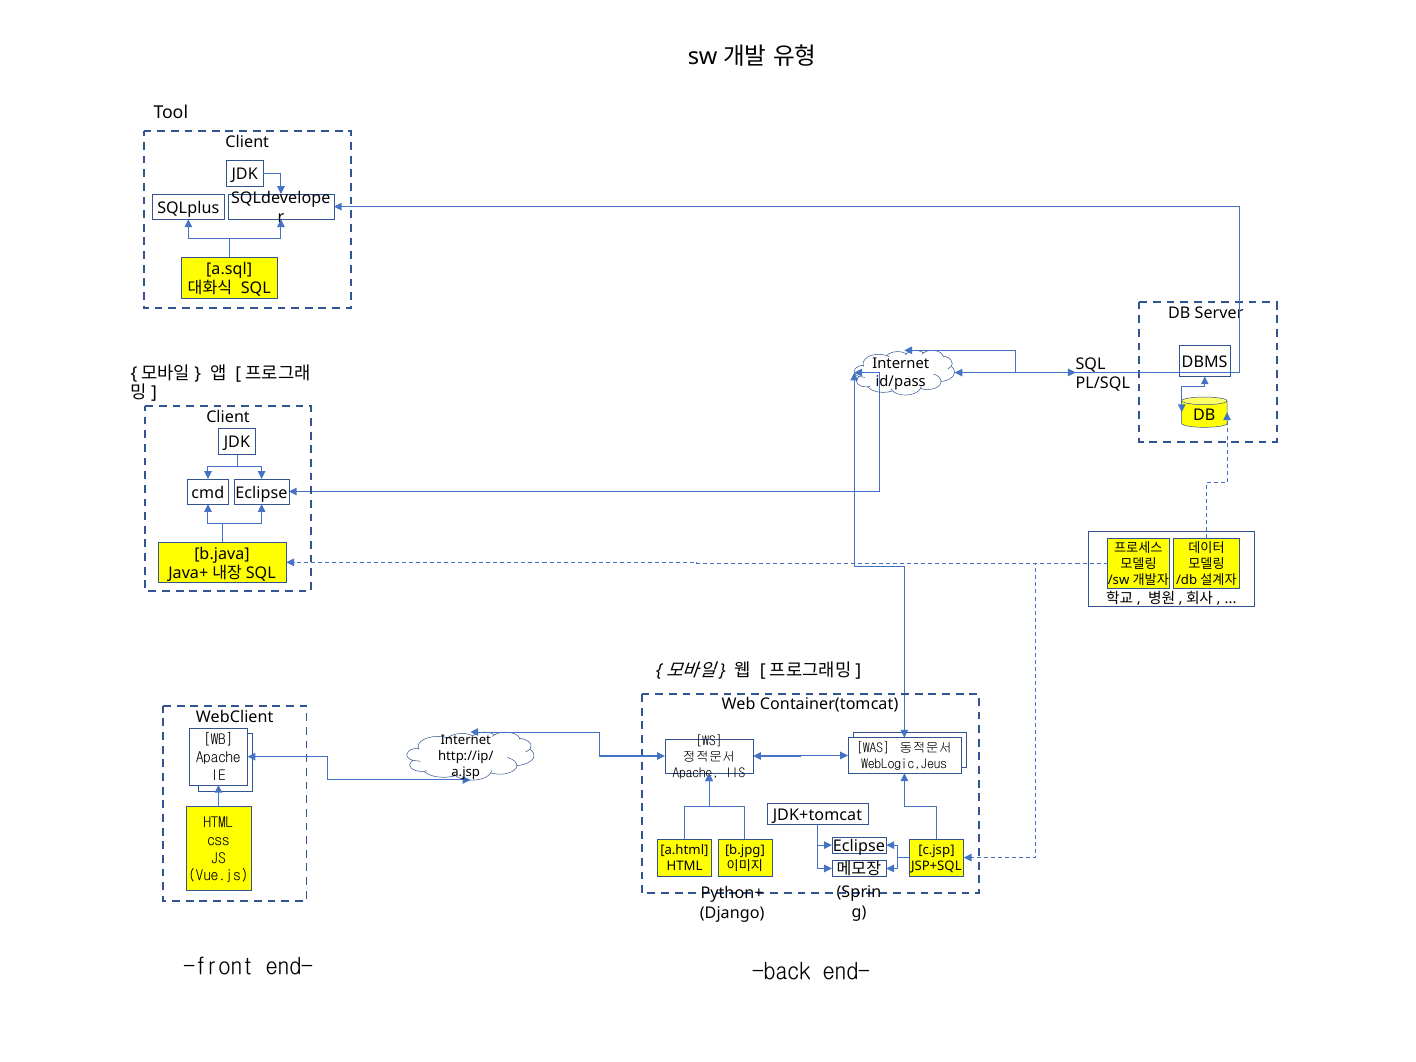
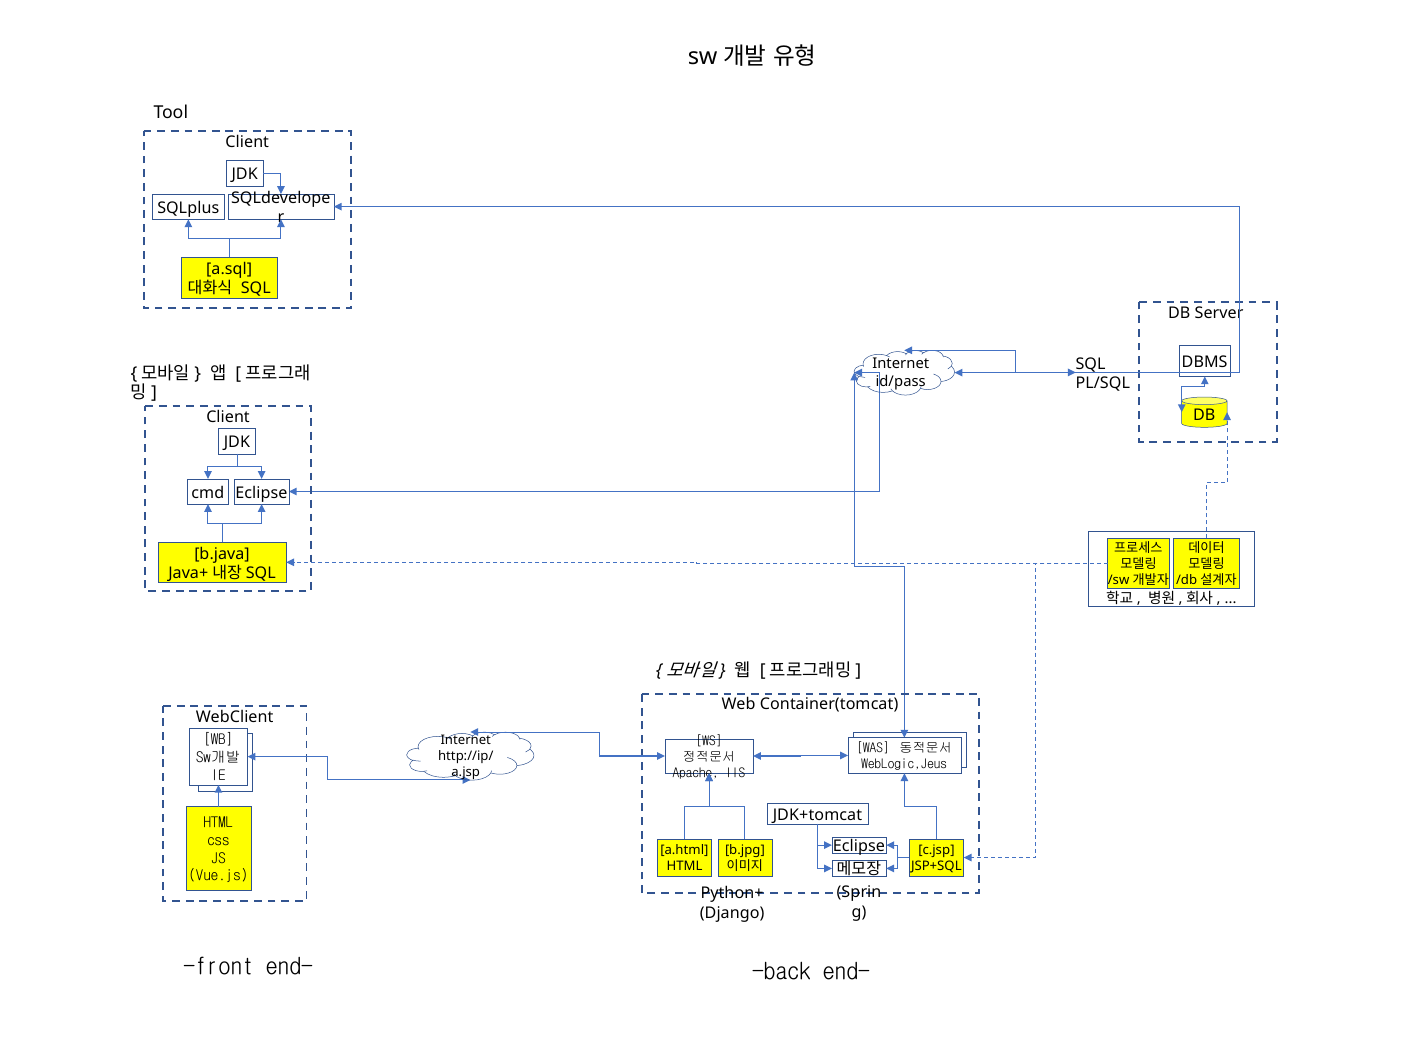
Apache at (218, 758): Apache -> Sw개발
